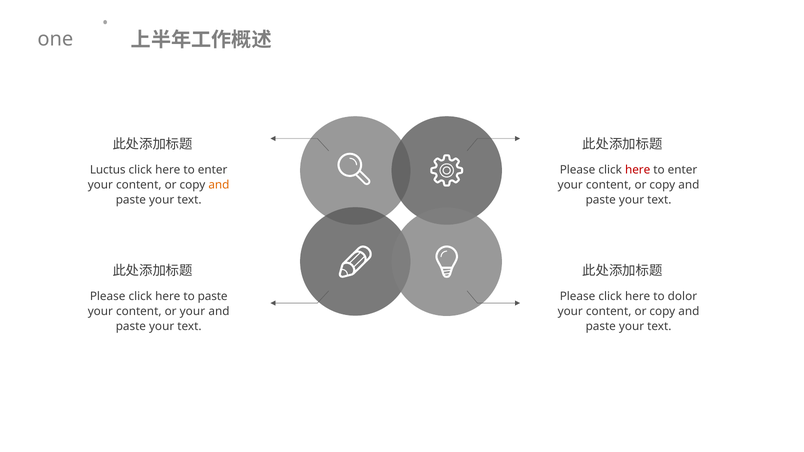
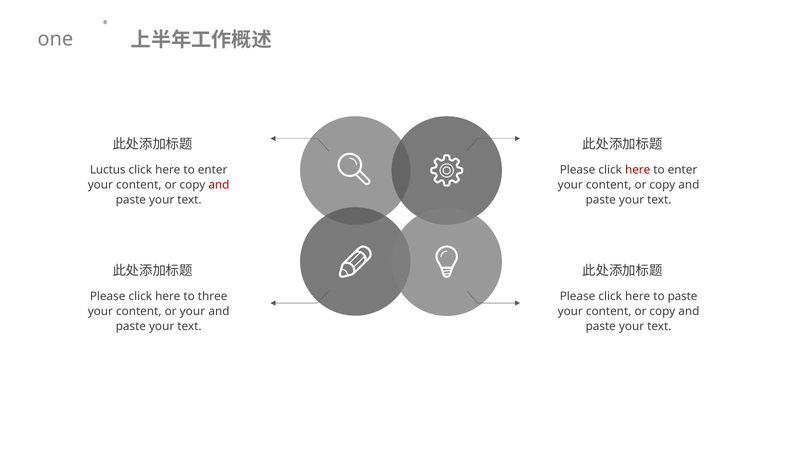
and at (219, 185) colour: orange -> red
to paste: paste -> three
to dolor: dolor -> paste
